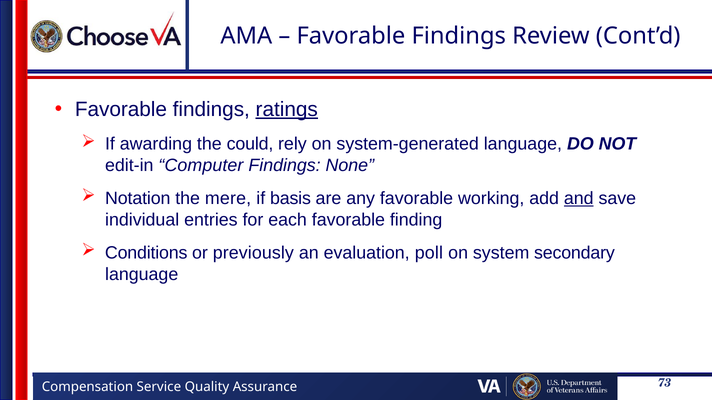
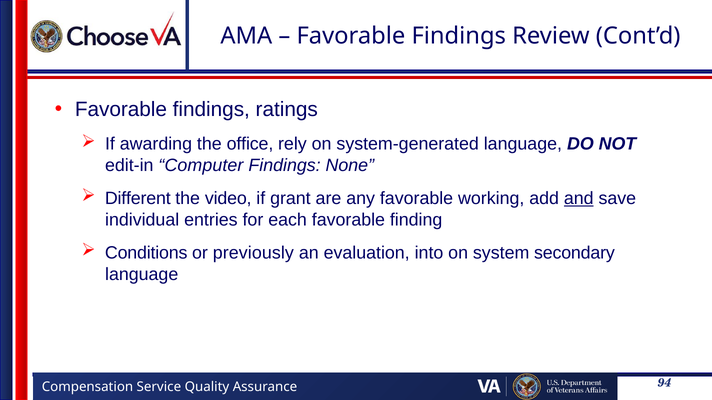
ratings underline: present -> none
could: could -> office
Notation: Notation -> Different
mere: mere -> video
basis: basis -> grant
poll: poll -> into
73: 73 -> 94
